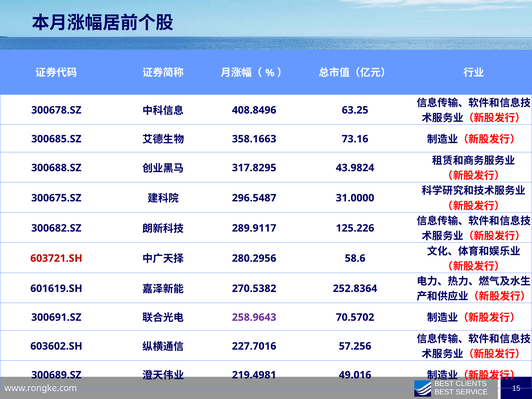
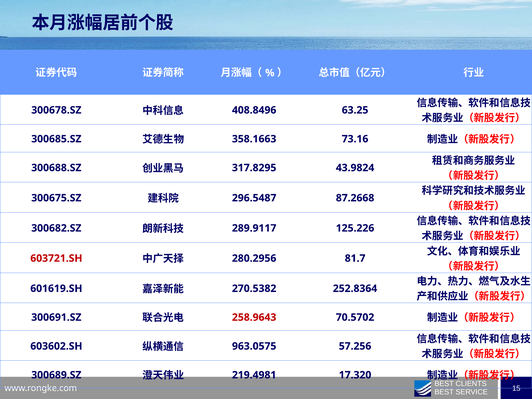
31.0000: 31.0000 -> 87.2668
58.6: 58.6 -> 81.7
258.9643 colour: purple -> red
227.7016: 227.7016 -> 963.0575
49.016: 49.016 -> 17.320
